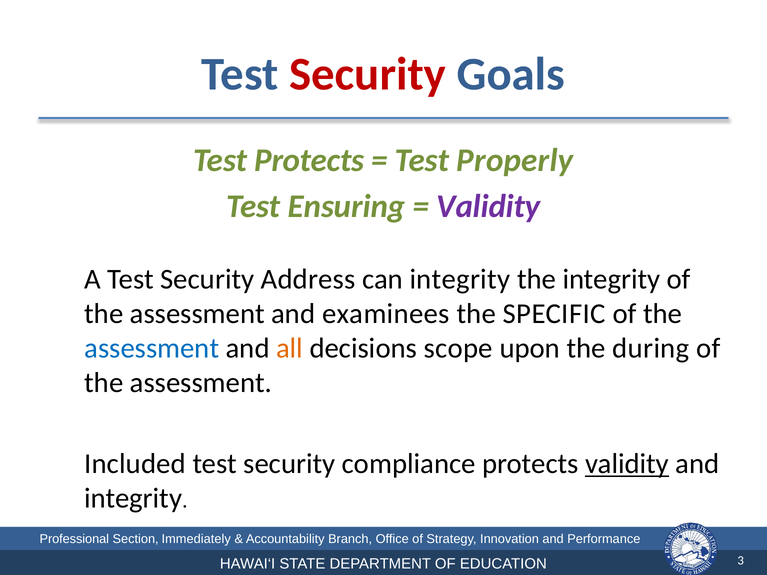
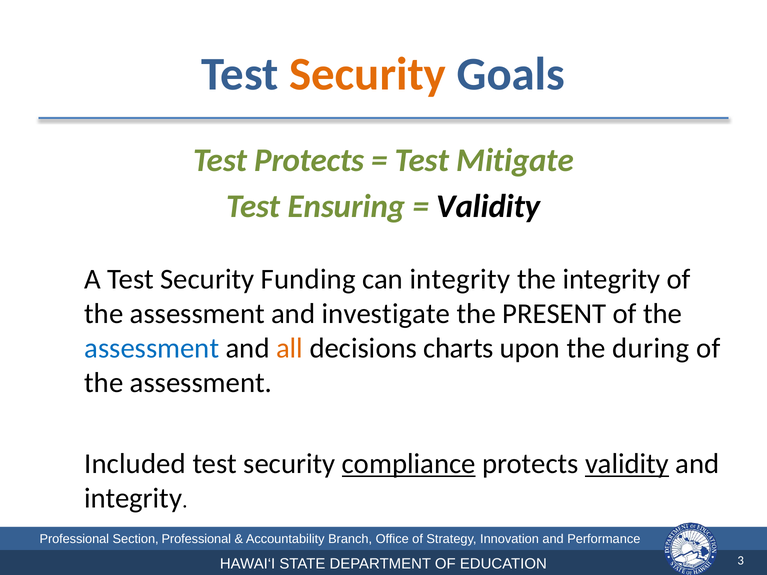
Security at (368, 74) colour: red -> orange
Properly: Properly -> Mitigate
Validity at (488, 207) colour: purple -> black
Address: Address -> Funding
examinees: examinees -> investigate
SPECIFIC: SPECIFIC -> PRESENT
scope: scope -> charts
compliance underline: none -> present
Immediately at (196, 539): Immediately -> Professional
